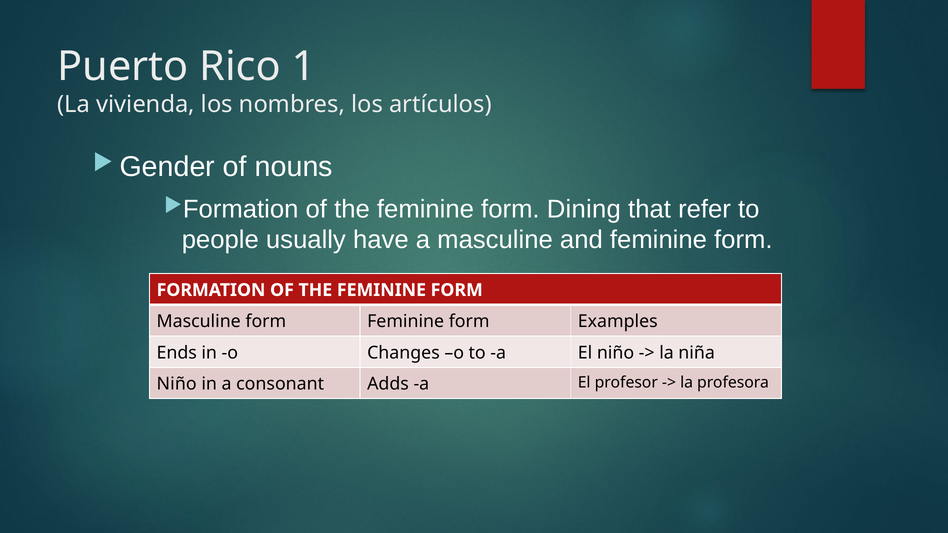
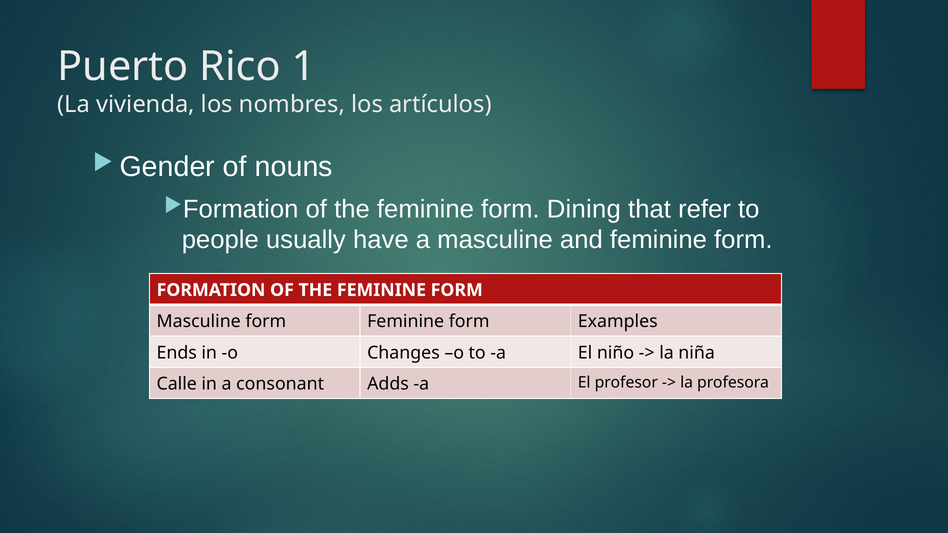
Niño at (177, 384): Niño -> Calle
